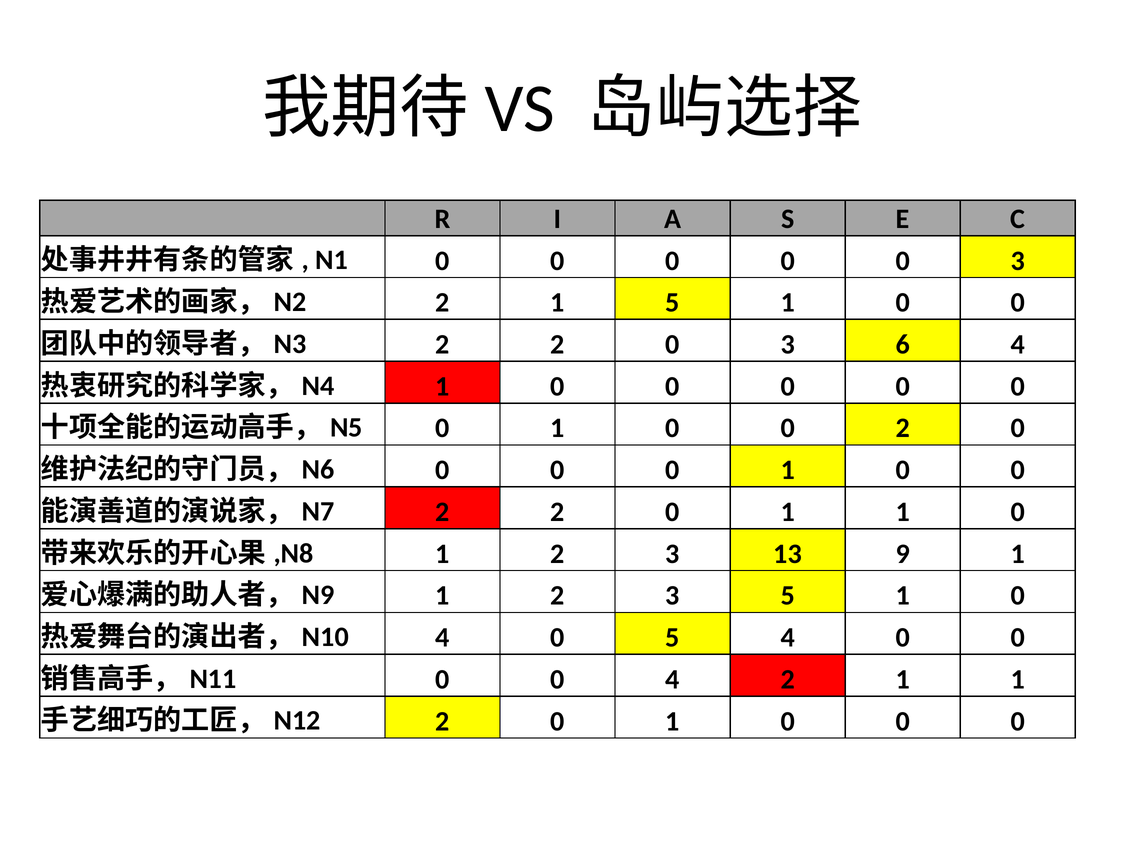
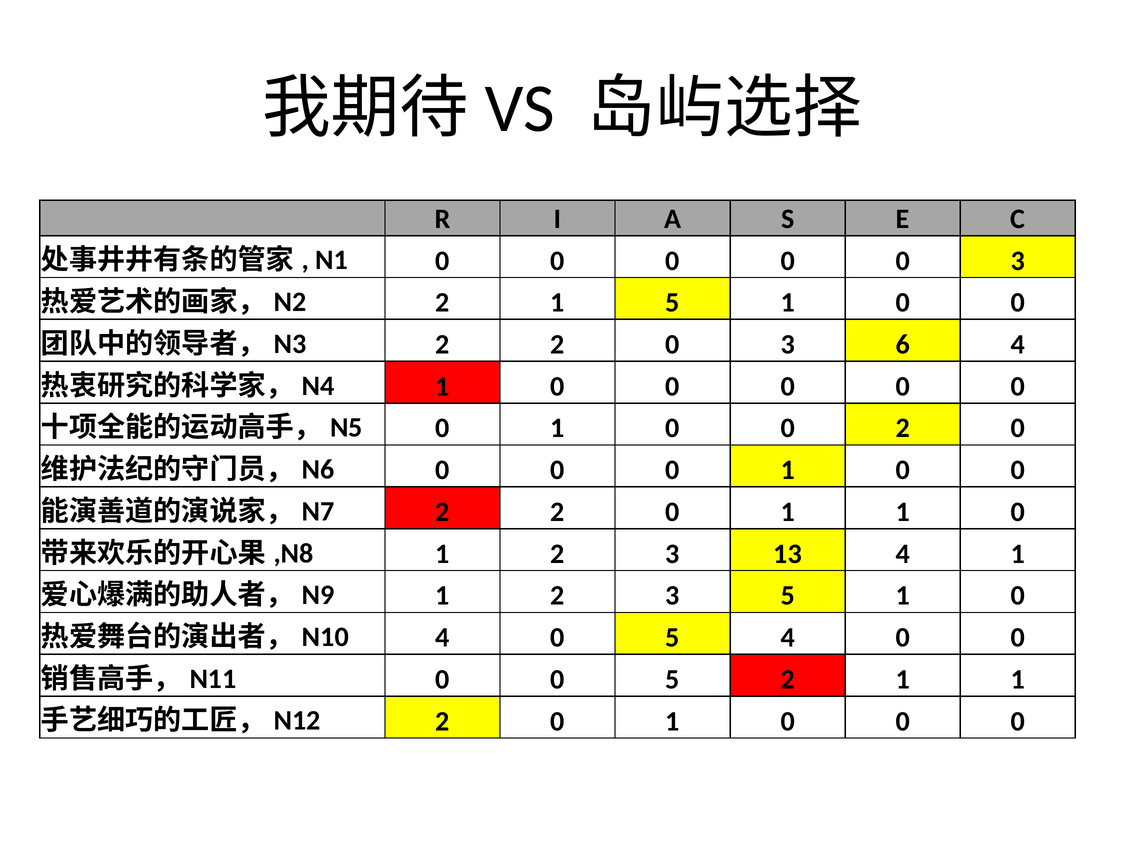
13 9: 9 -> 4
0 0 4: 4 -> 5
